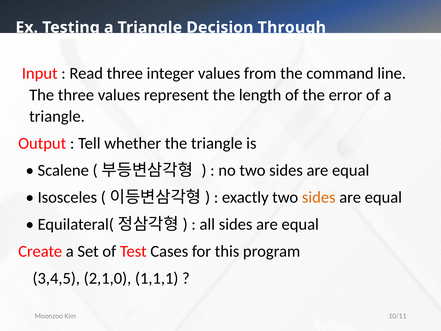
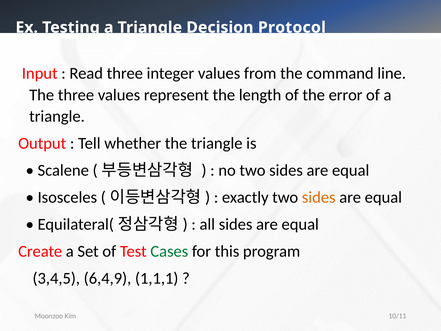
Through: Through -> Protocol
Cases colour: black -> green
2,1,0: 2,1,0 -> 6,4,9
